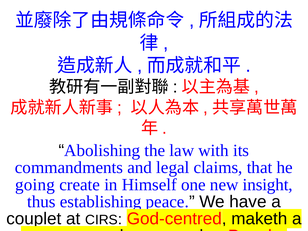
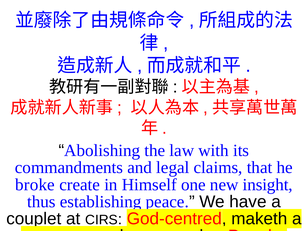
going: going -> broke
